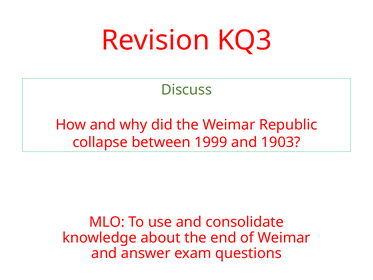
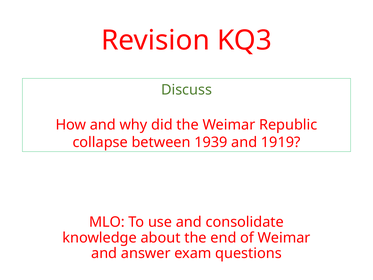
1999: 1999 -> 1939
1903: 1903 -> 1919
